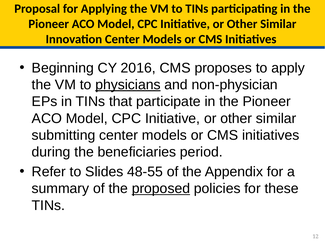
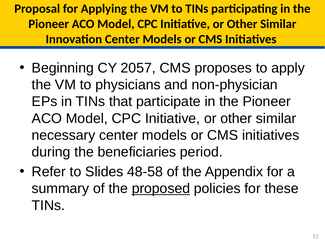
2016: 2016 -> 2057
physicians underline: present -> none
submitting: submitting -> necessary
48-55: 48-55 -> 48-58
